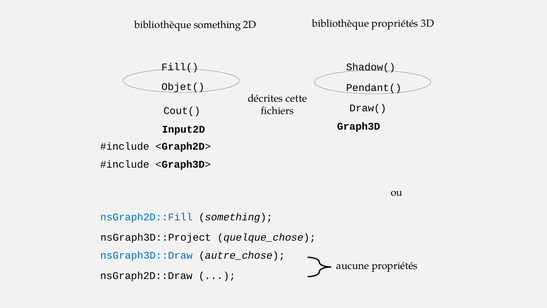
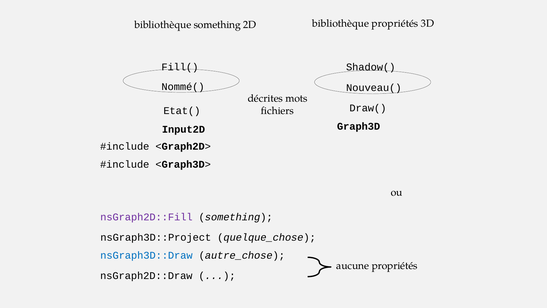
Objet(: Objet( -> Nommé(
Pendant(: Pendant( -> Nouveau(
cette: cette -> mots
Cout(: Cout( -> Etat(
nsGraph2D::Fill colour: blue -> purple
